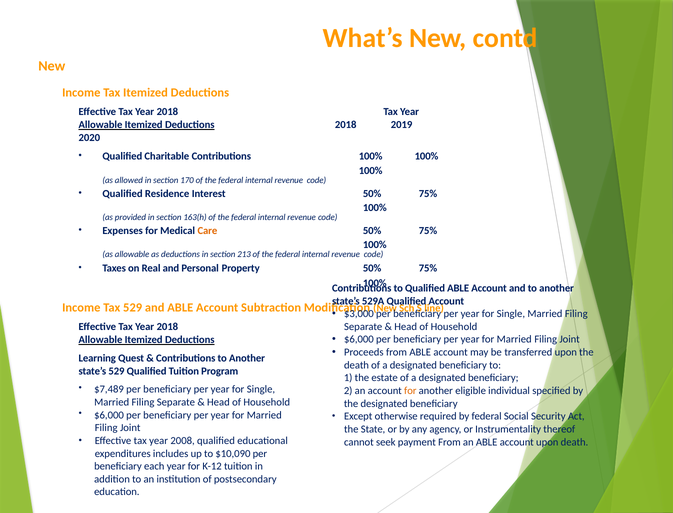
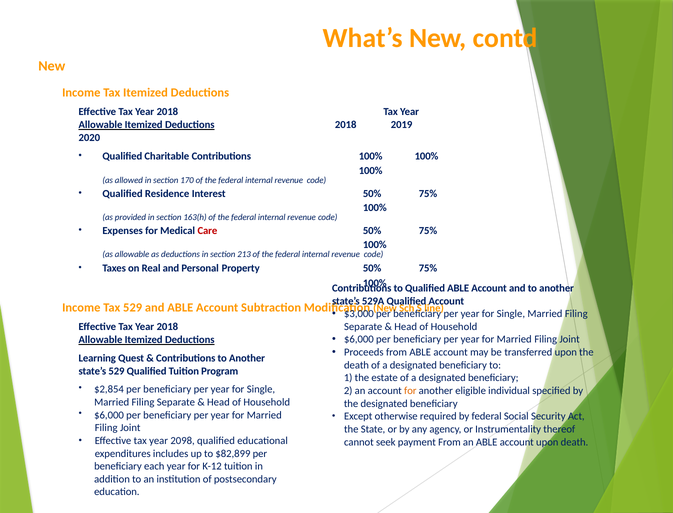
Care colour: orange -> red
$7,489: $7,489 -> $2,854
2008: 2008 -> 2098
$10,090: $10,090 -> $82,899
